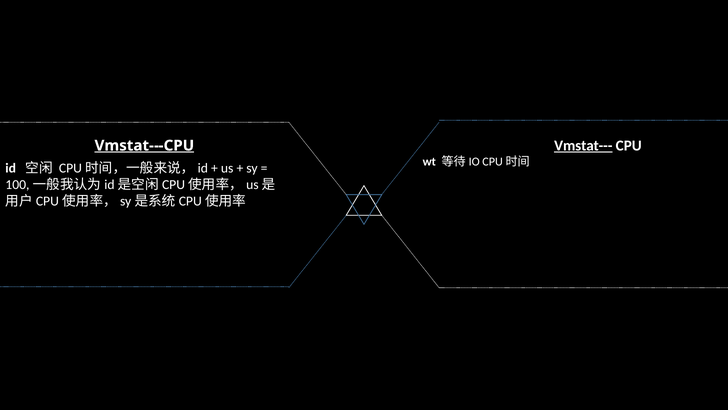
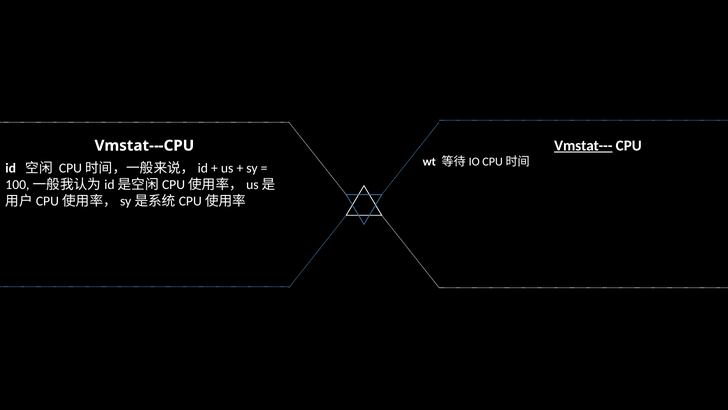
Vmstat---CPU underline: present -> none
